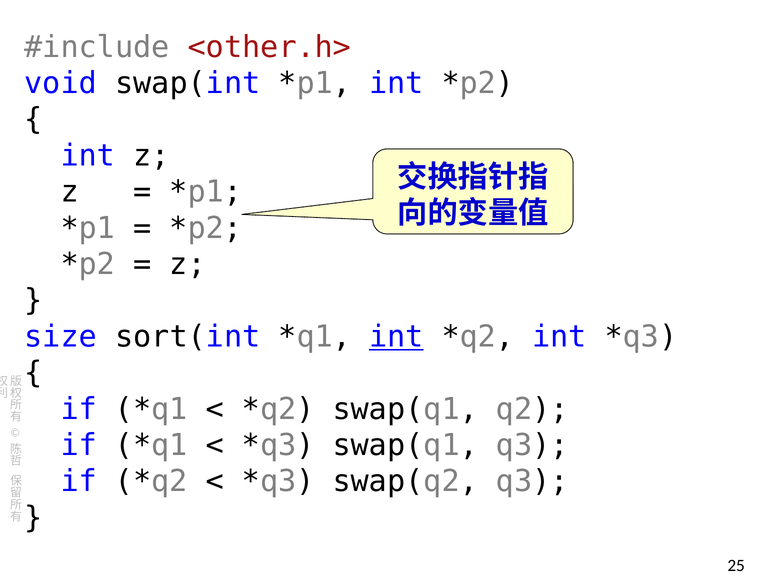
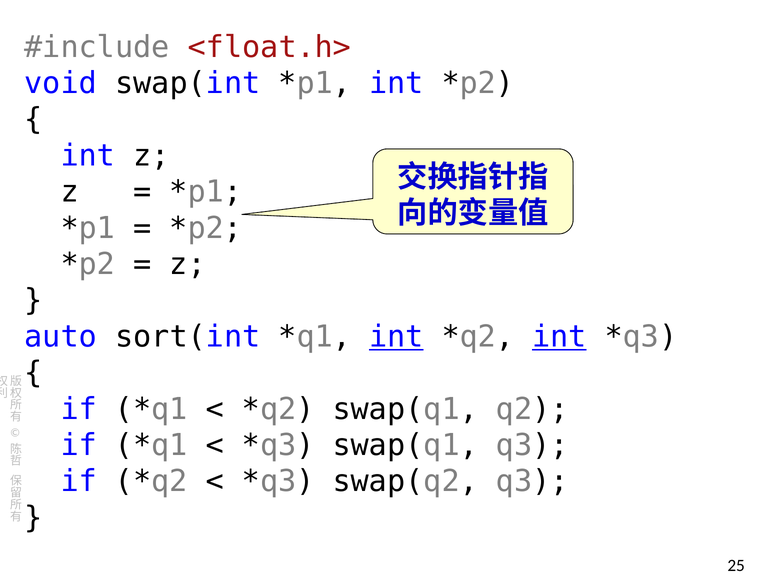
<other.h>: <other.h> -> <float.h>
size: size -> auto
int at (559, 337) underline: none -> present
